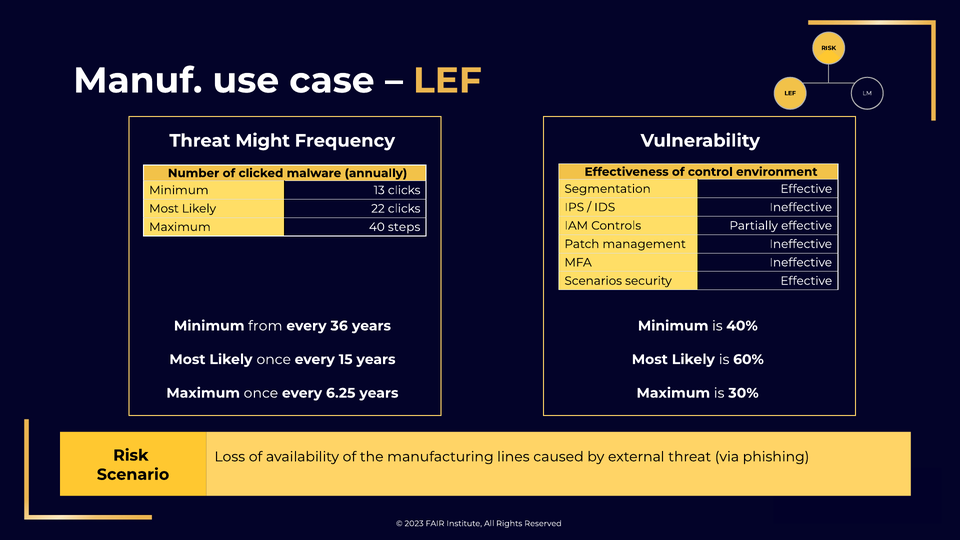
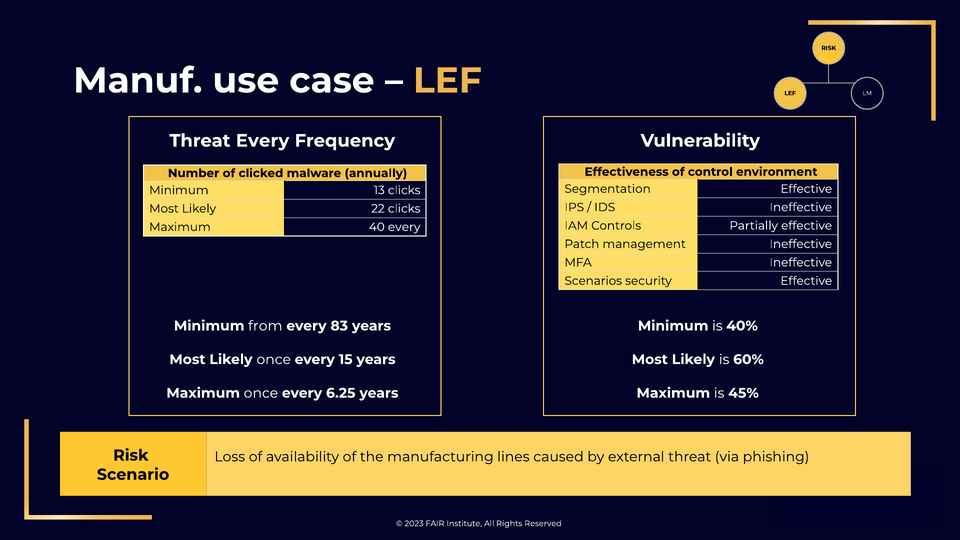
Threat Might: Might -> Every
40 steps: steps -> every
36: 36 -> 83
30%: 30% -> 45%
